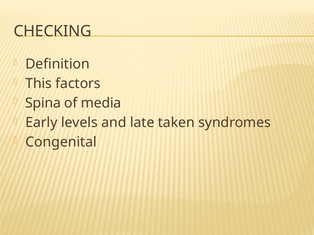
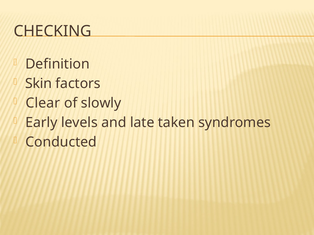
This: This -> Skin
Spina: Spina -> Clear
media: media -> slowly
Congenital: Congenital -> Conducted
